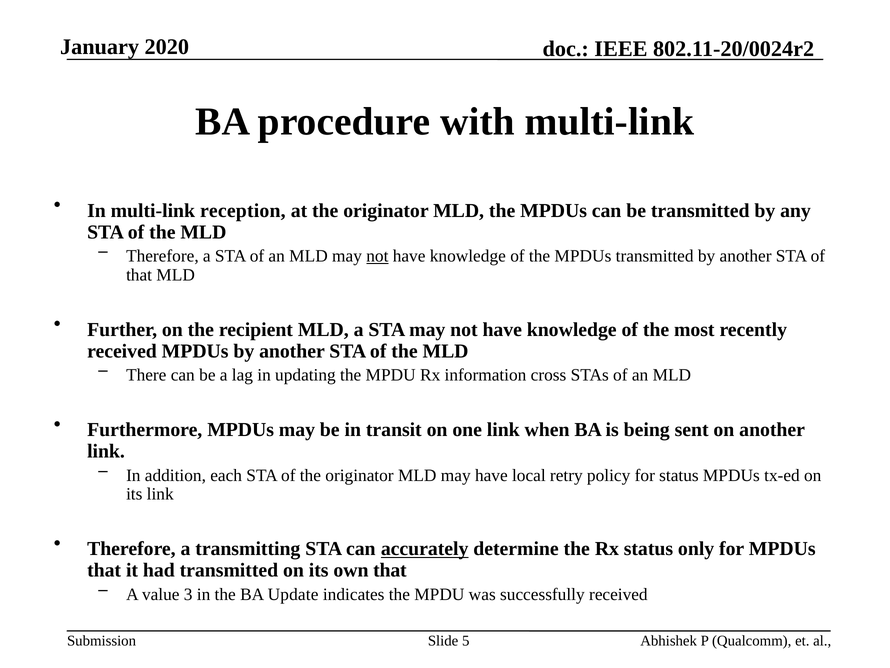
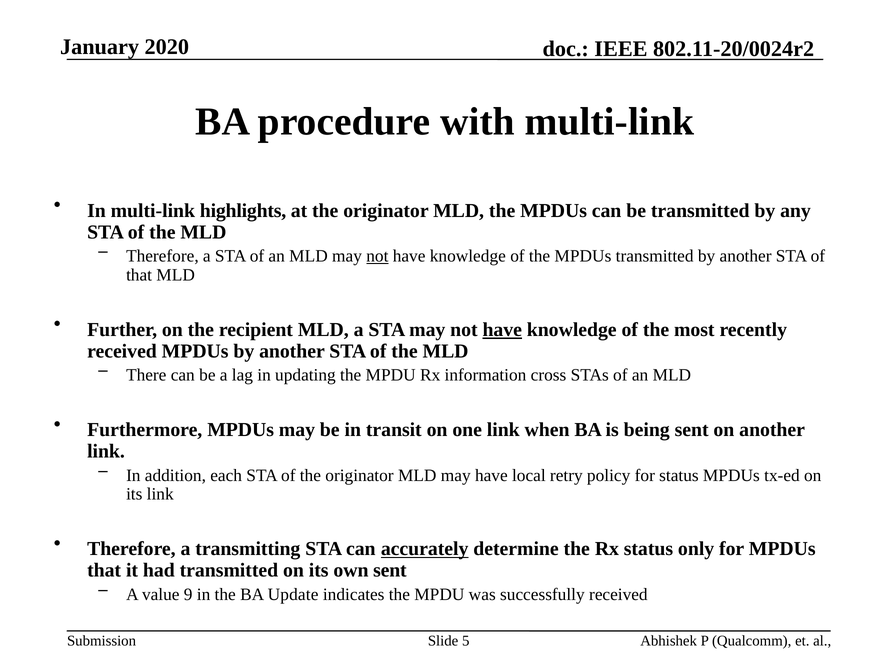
reception: reception -> highlights
have at (502, 329) underline: none -> present
own that: that -> sent
3: 3 -> 9
